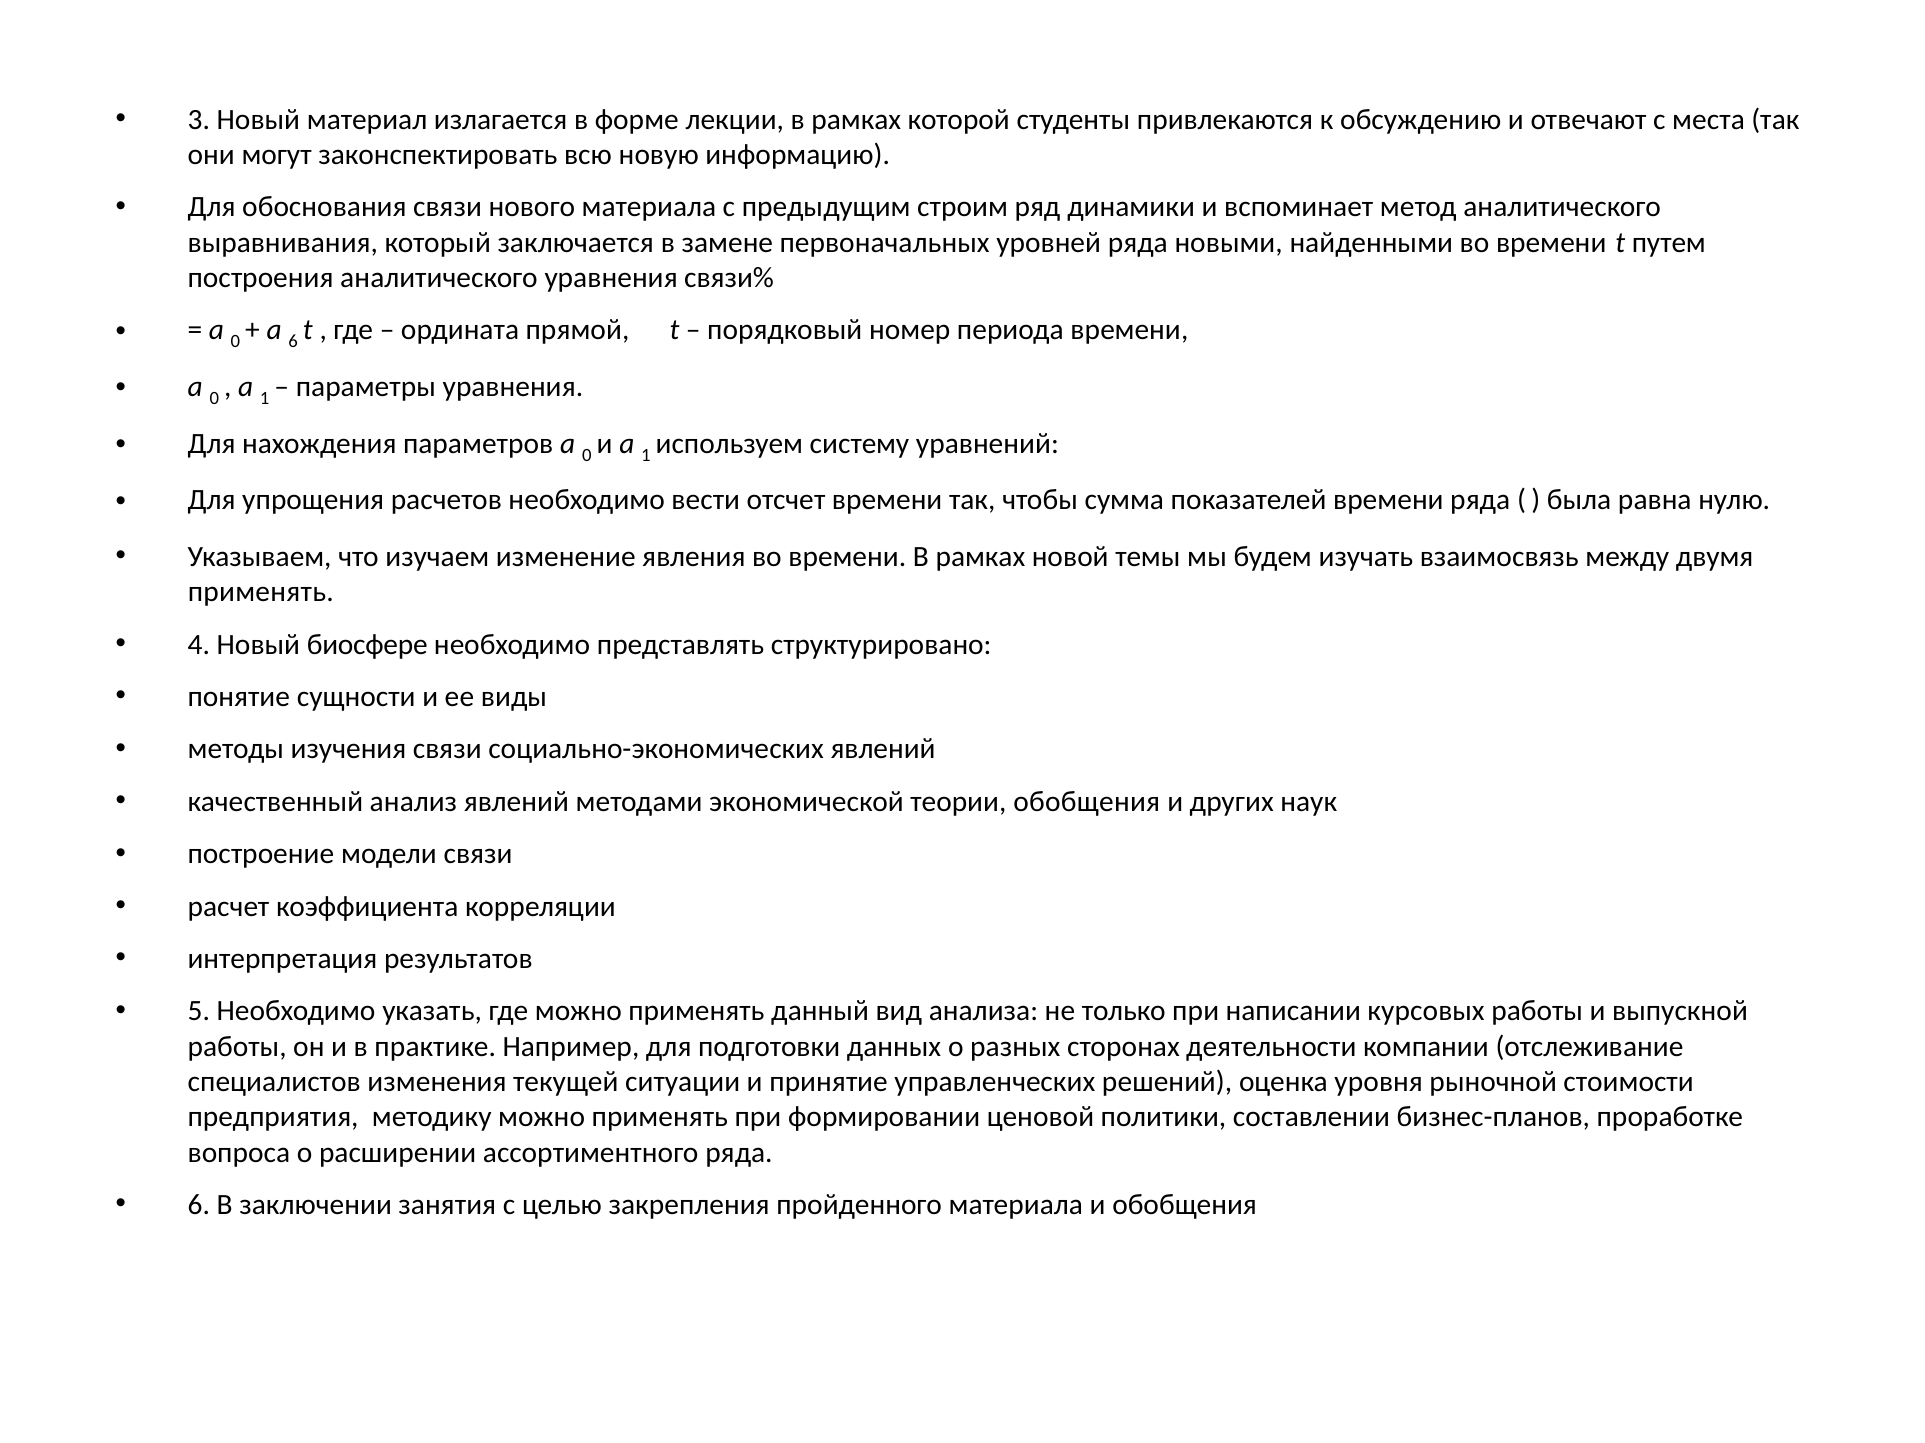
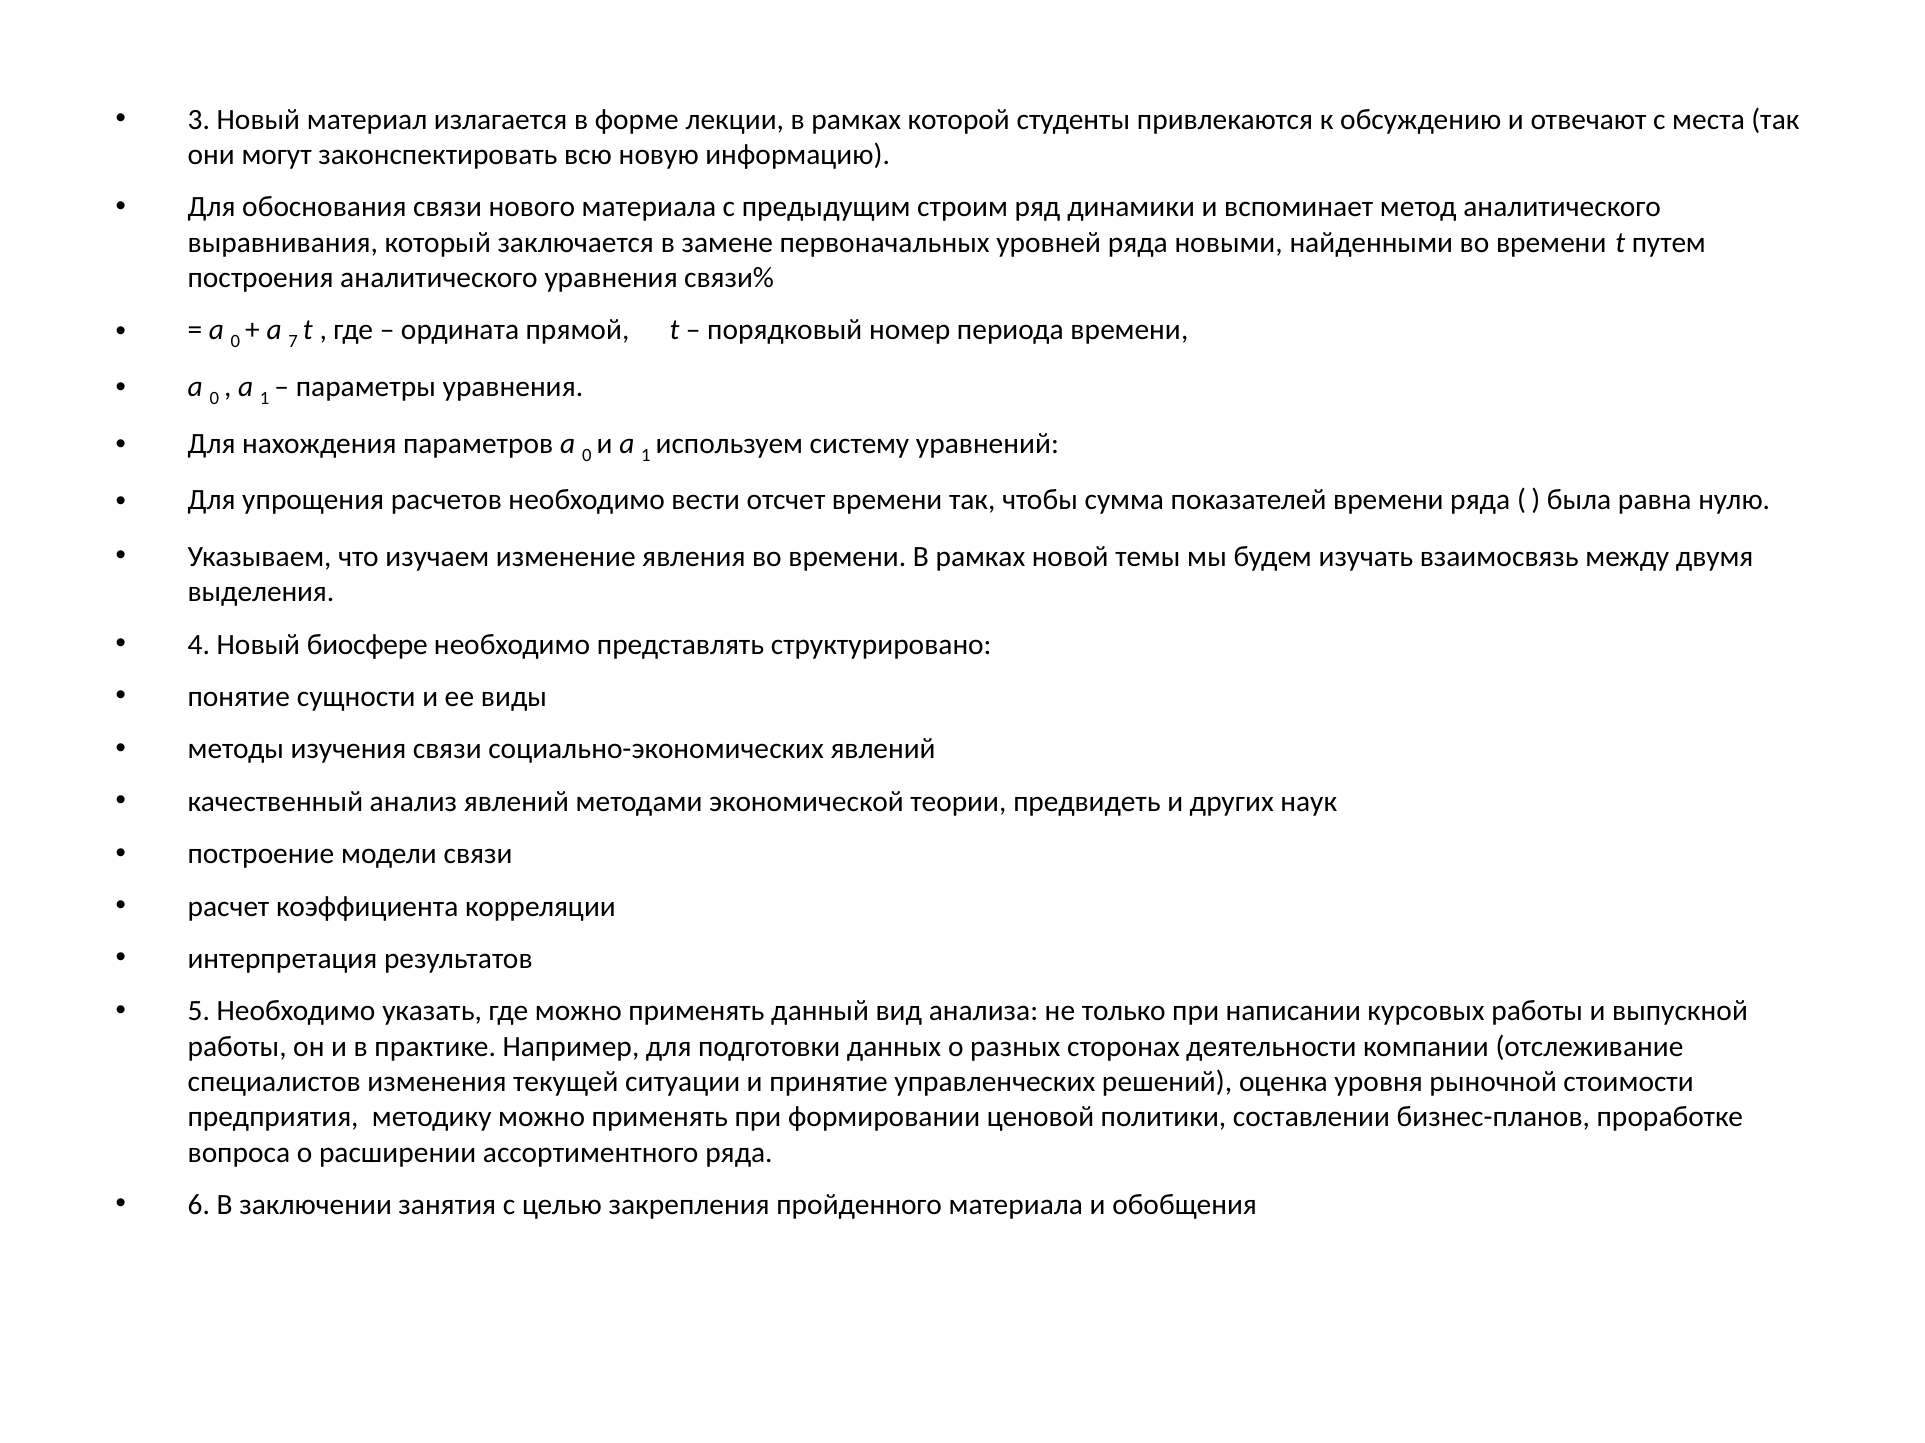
a 6: 6 -> 7
применять at (261, 592): применять -> выделения
теории обобщения: обобщения -> предвидеть
